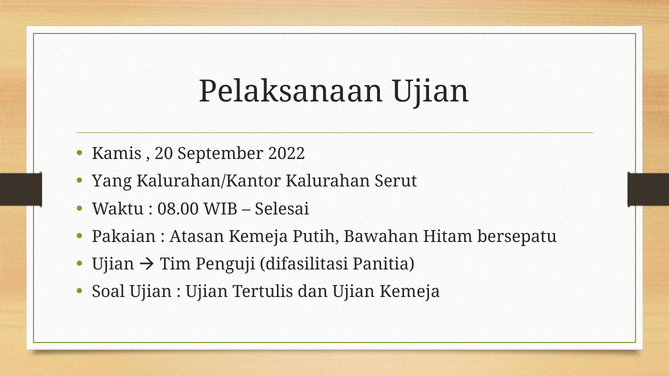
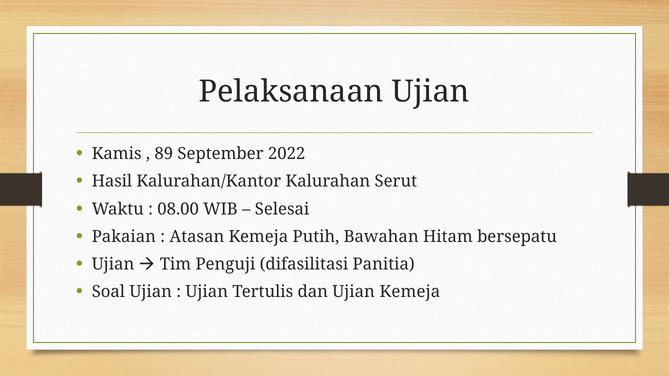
20: 20 -> 89
Yang: Yang -> Hasil
